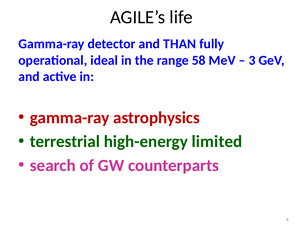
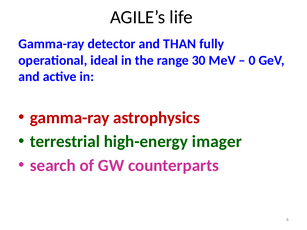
58: 58 -> 30
3: 3 -> 0
limited: limited -> imager
